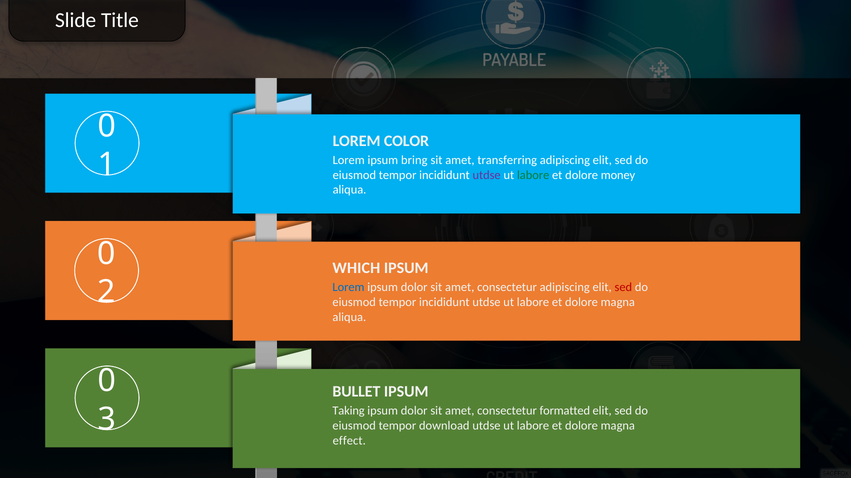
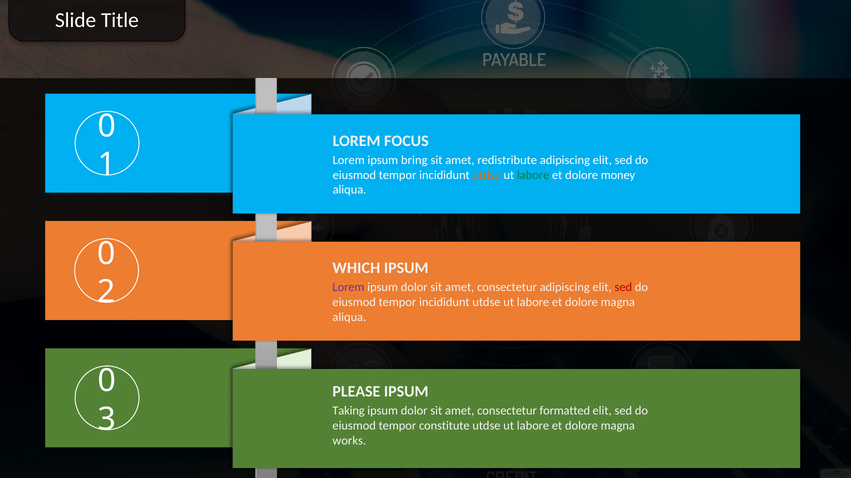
COLOR: COLOR -> FOCUS
transferring: transferring -> redistribute
utdse at (487, 175) colour: purple -> orange
Lorem at (348, 288) colour: blue -> purple
BULLET: BULLET -> PLEASE
download: download -> constitute
effect: effect -> works
